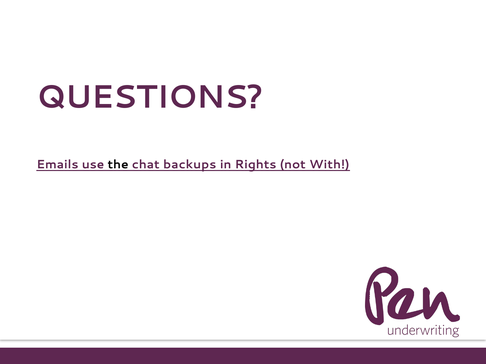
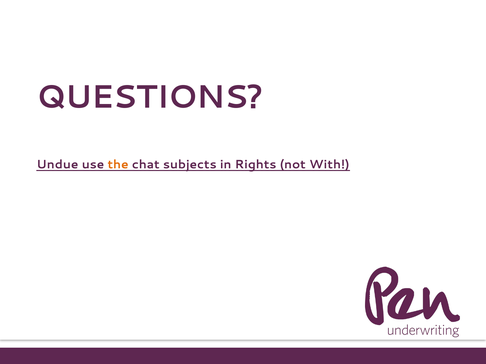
Emails: Emails -> Undue
the colour: black -> orange
backups: backups -> subjects
